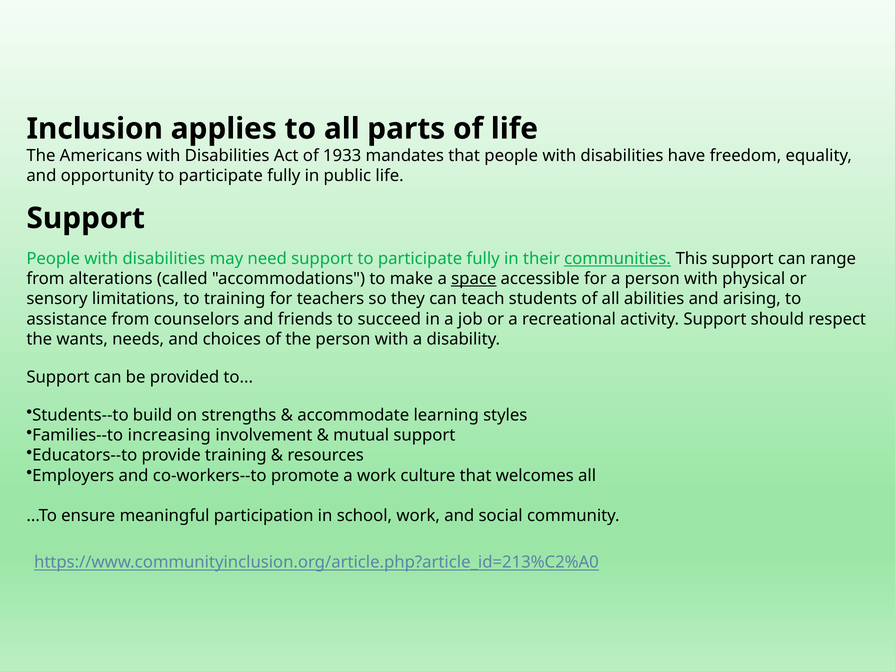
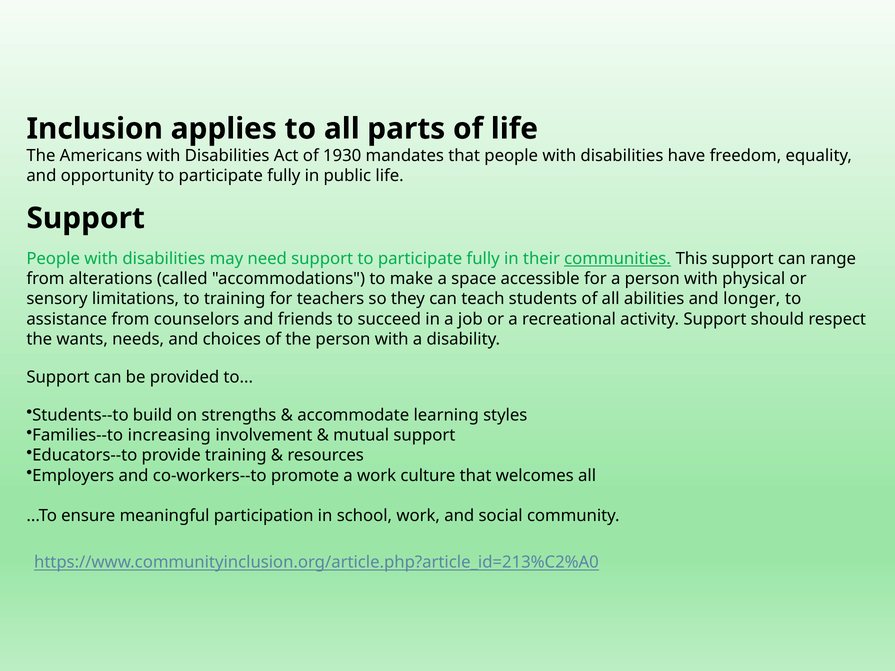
1933: 1933 -> 1930
space underline: present -> none
arising: arising -> longer
